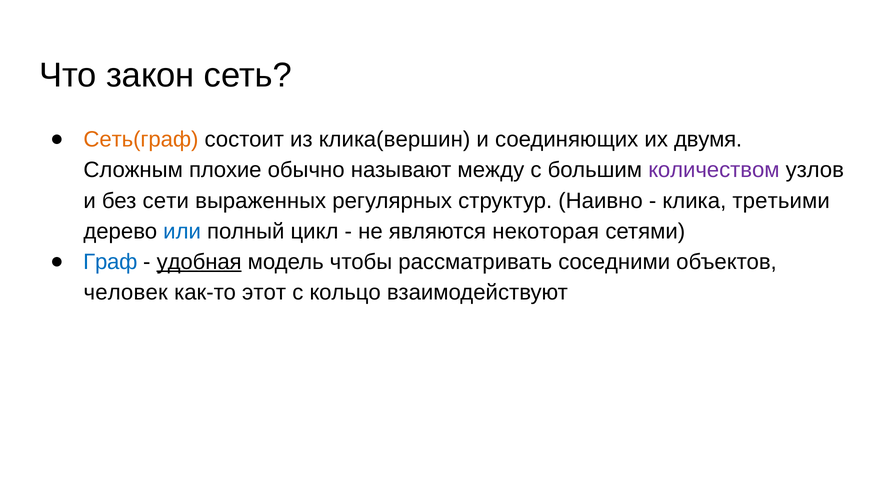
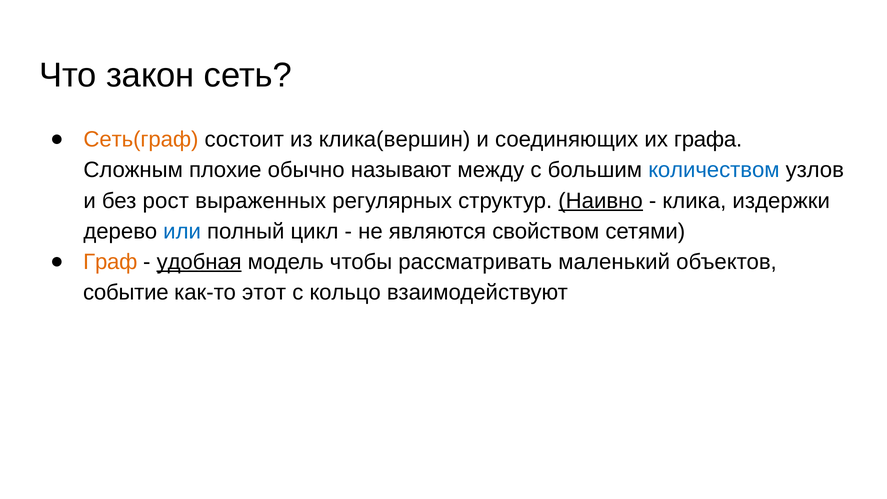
двумя: двумя -> графа
количеством colour: purple -> blue
сети: сети -> рост
Наивно underline: none -> present
третьими: третьими -> издержки
некоторая: некоторая -> свойством
Граф colour: blue -> orange
соседними: соседними -> маленький
человек: человек -> событие
